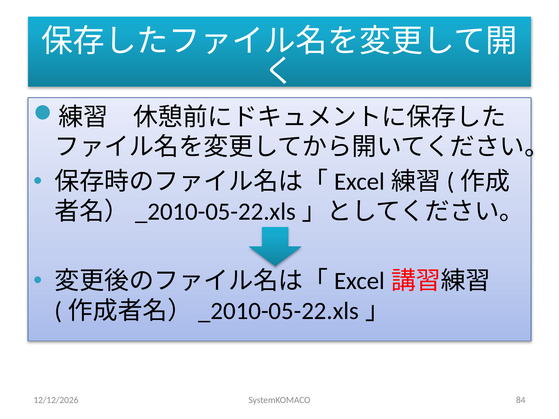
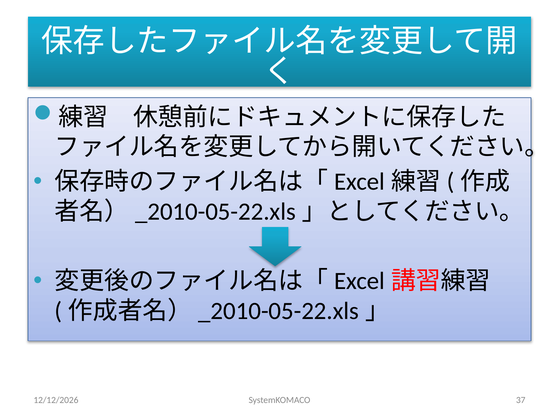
84: 84 -> 37
